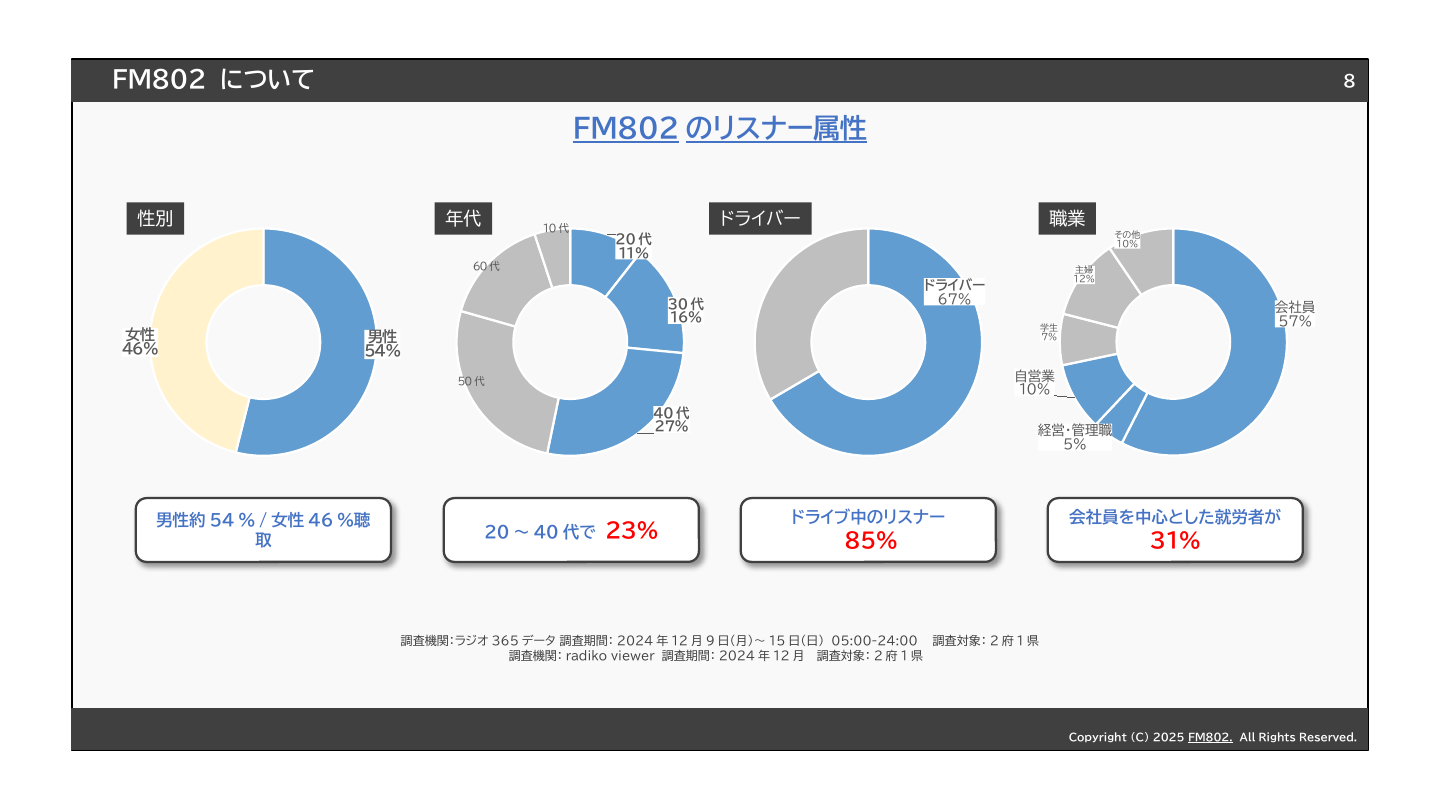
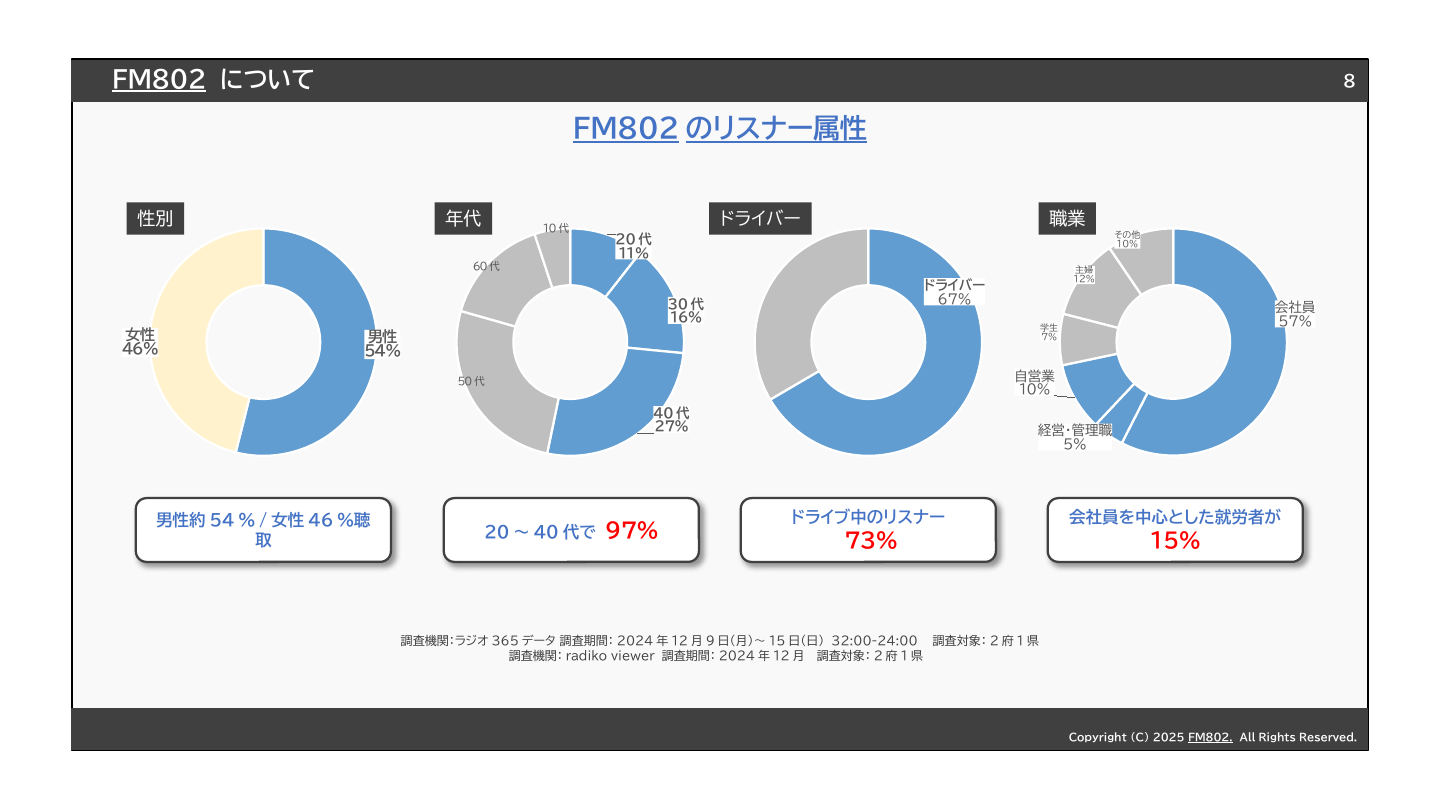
FM802 at (159, 81) underline: none -> present
85%: 85% -> 73%
31%: 31% -> 15%
23%: 23% -> 97%
05:00-24:00: 05:00-24:00 -> 32:00-24:00
